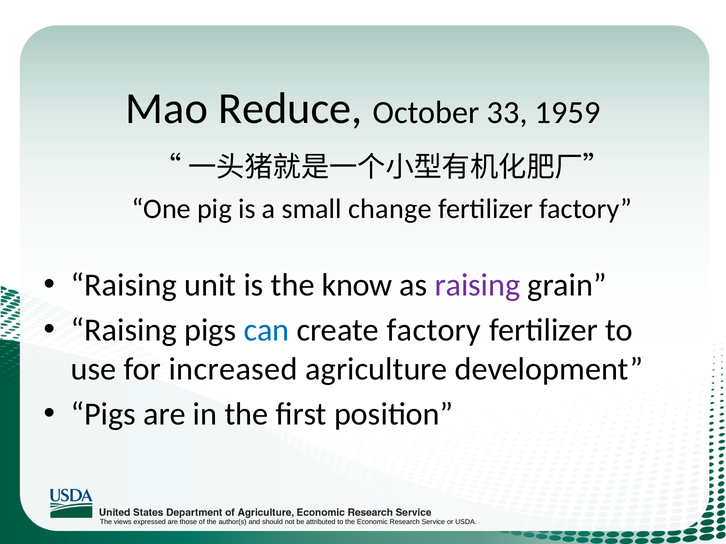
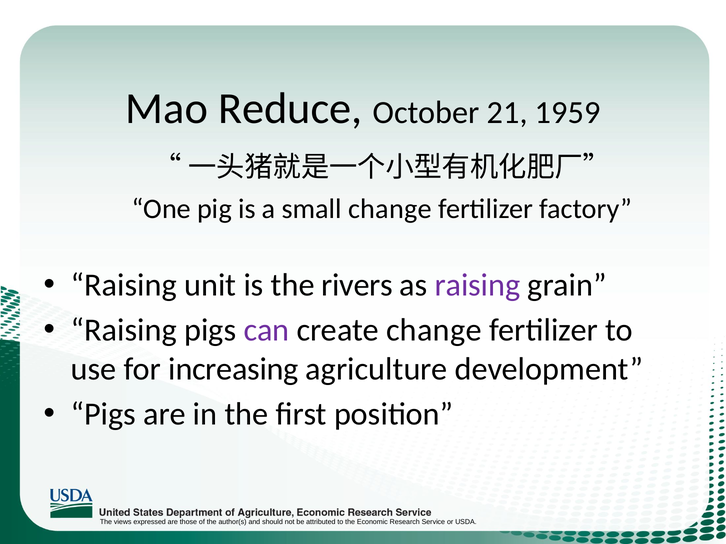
33: 33 -> 21
know: know -> rivers
can colour: blue -> purple
create factory: factory -> change
increased: increased -> increasing
